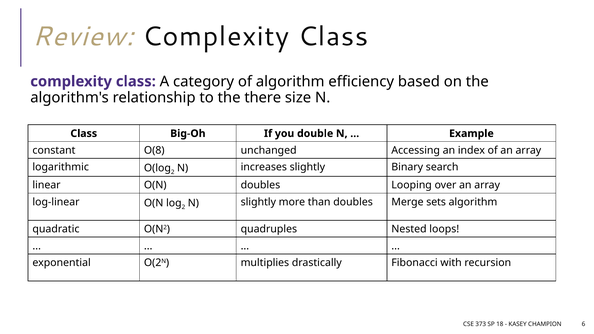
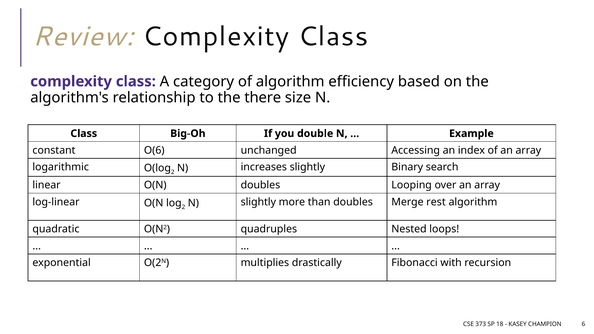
O(8: O(8 -> O(6
sets: sets -> rest
